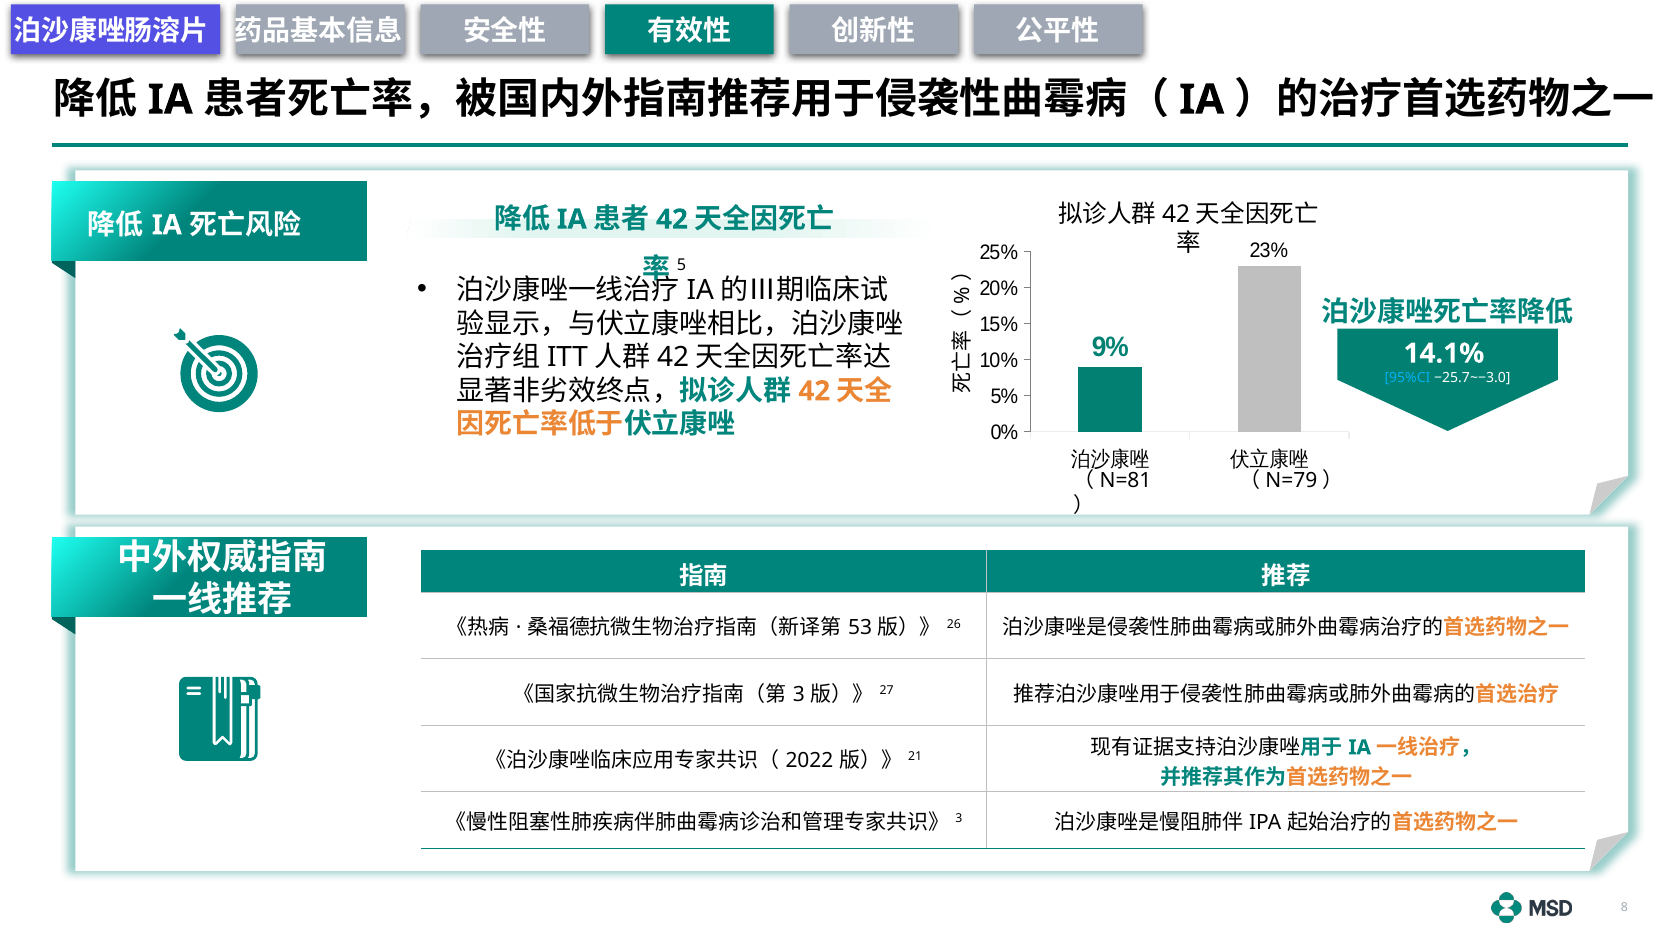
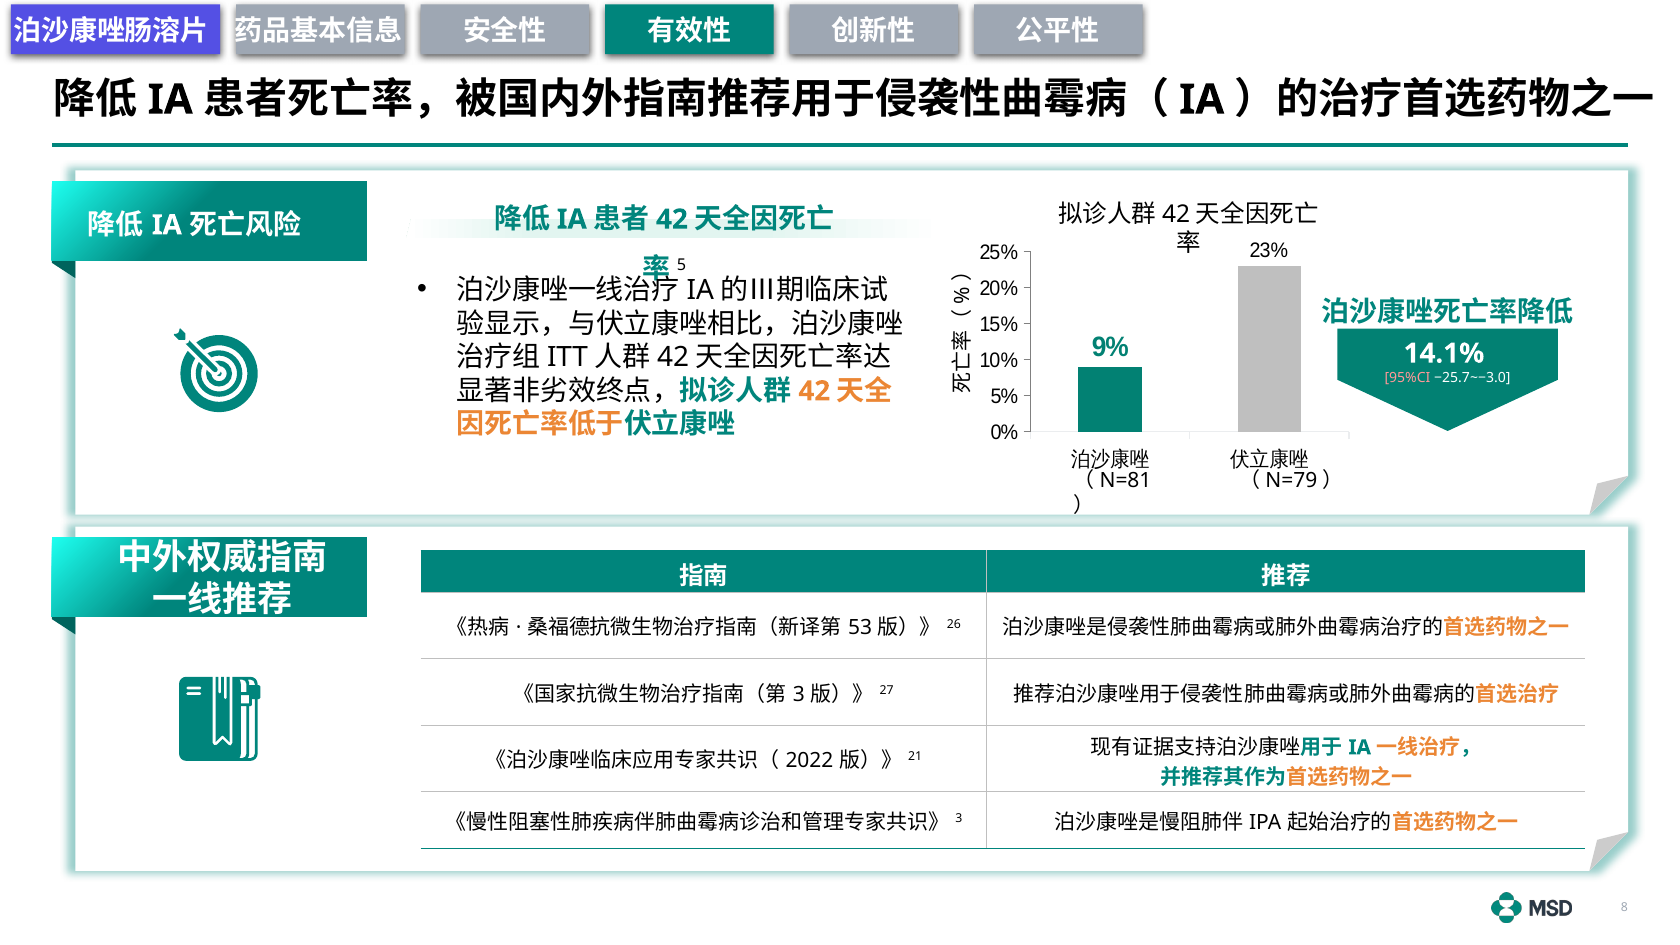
95%CI colour: light blue -> pink
